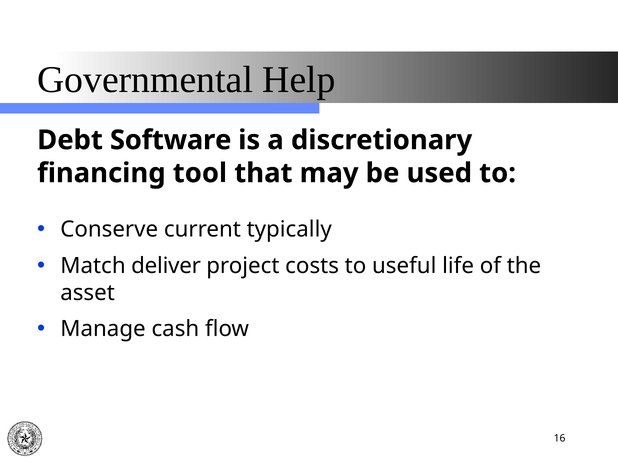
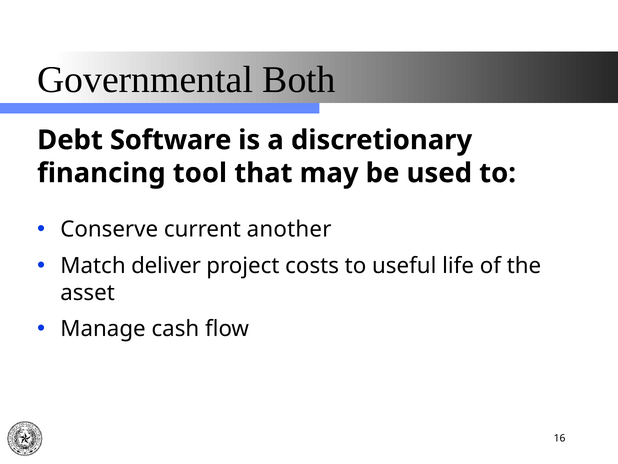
Help: Help -> Both
typically: typically -> another
